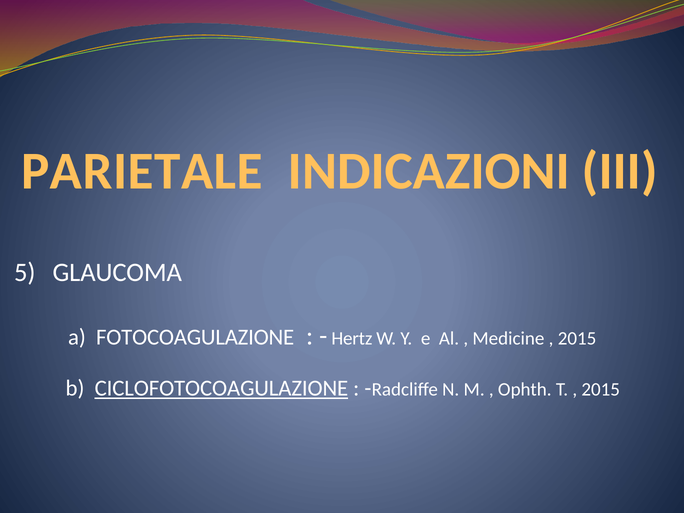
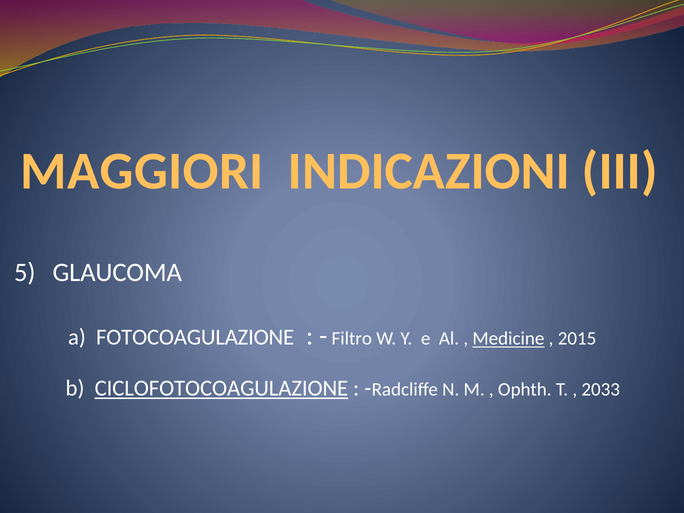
PARIETALE: PARIETALE -> MAGGIORI
Hertz: Hertz -> Filtro
Medicine underline: none -> present
2015 at (601, 390): 2015 -> 2033
